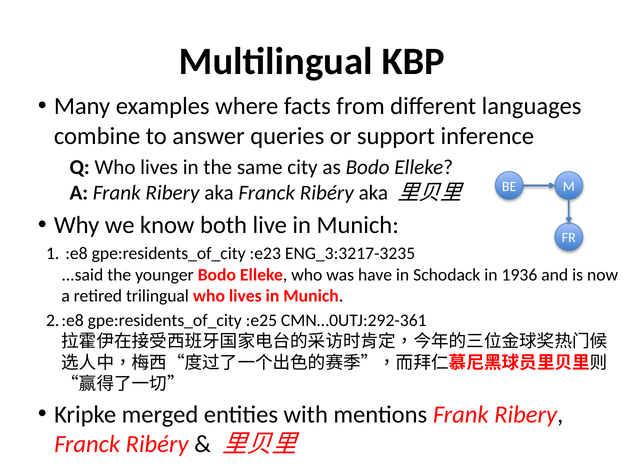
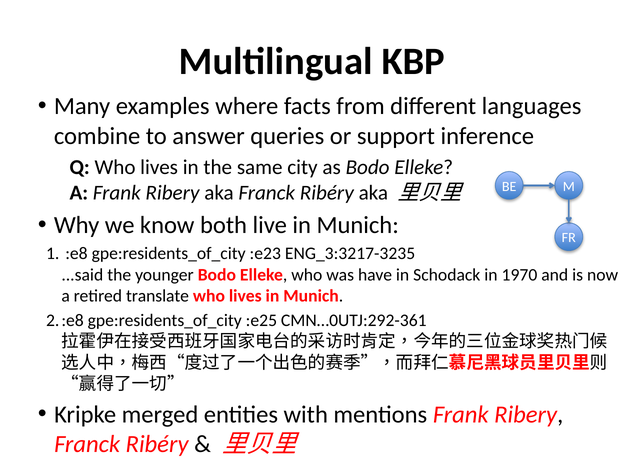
1936: 1936 -> 1970
trilingual: trilingual -> translate
